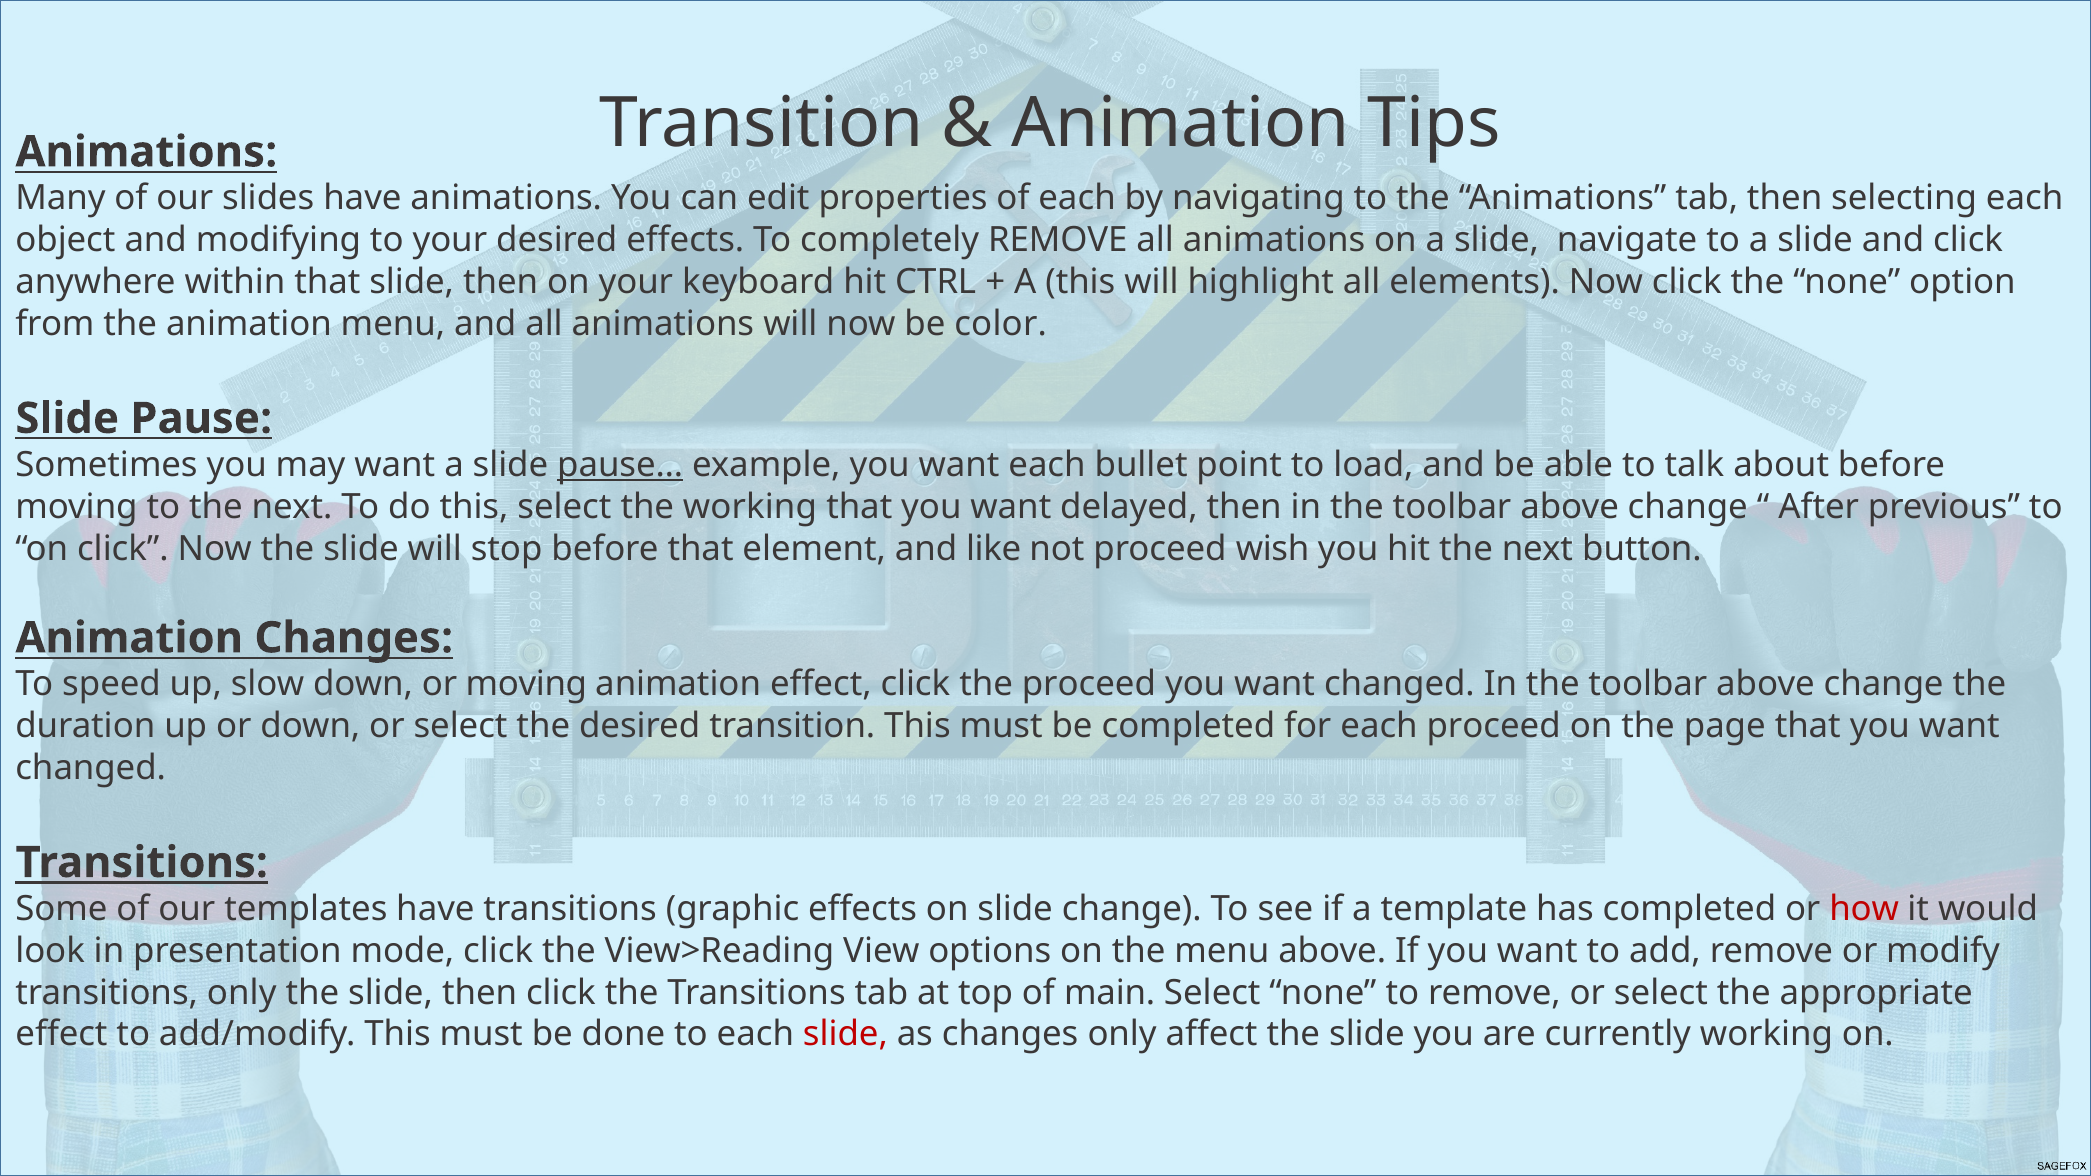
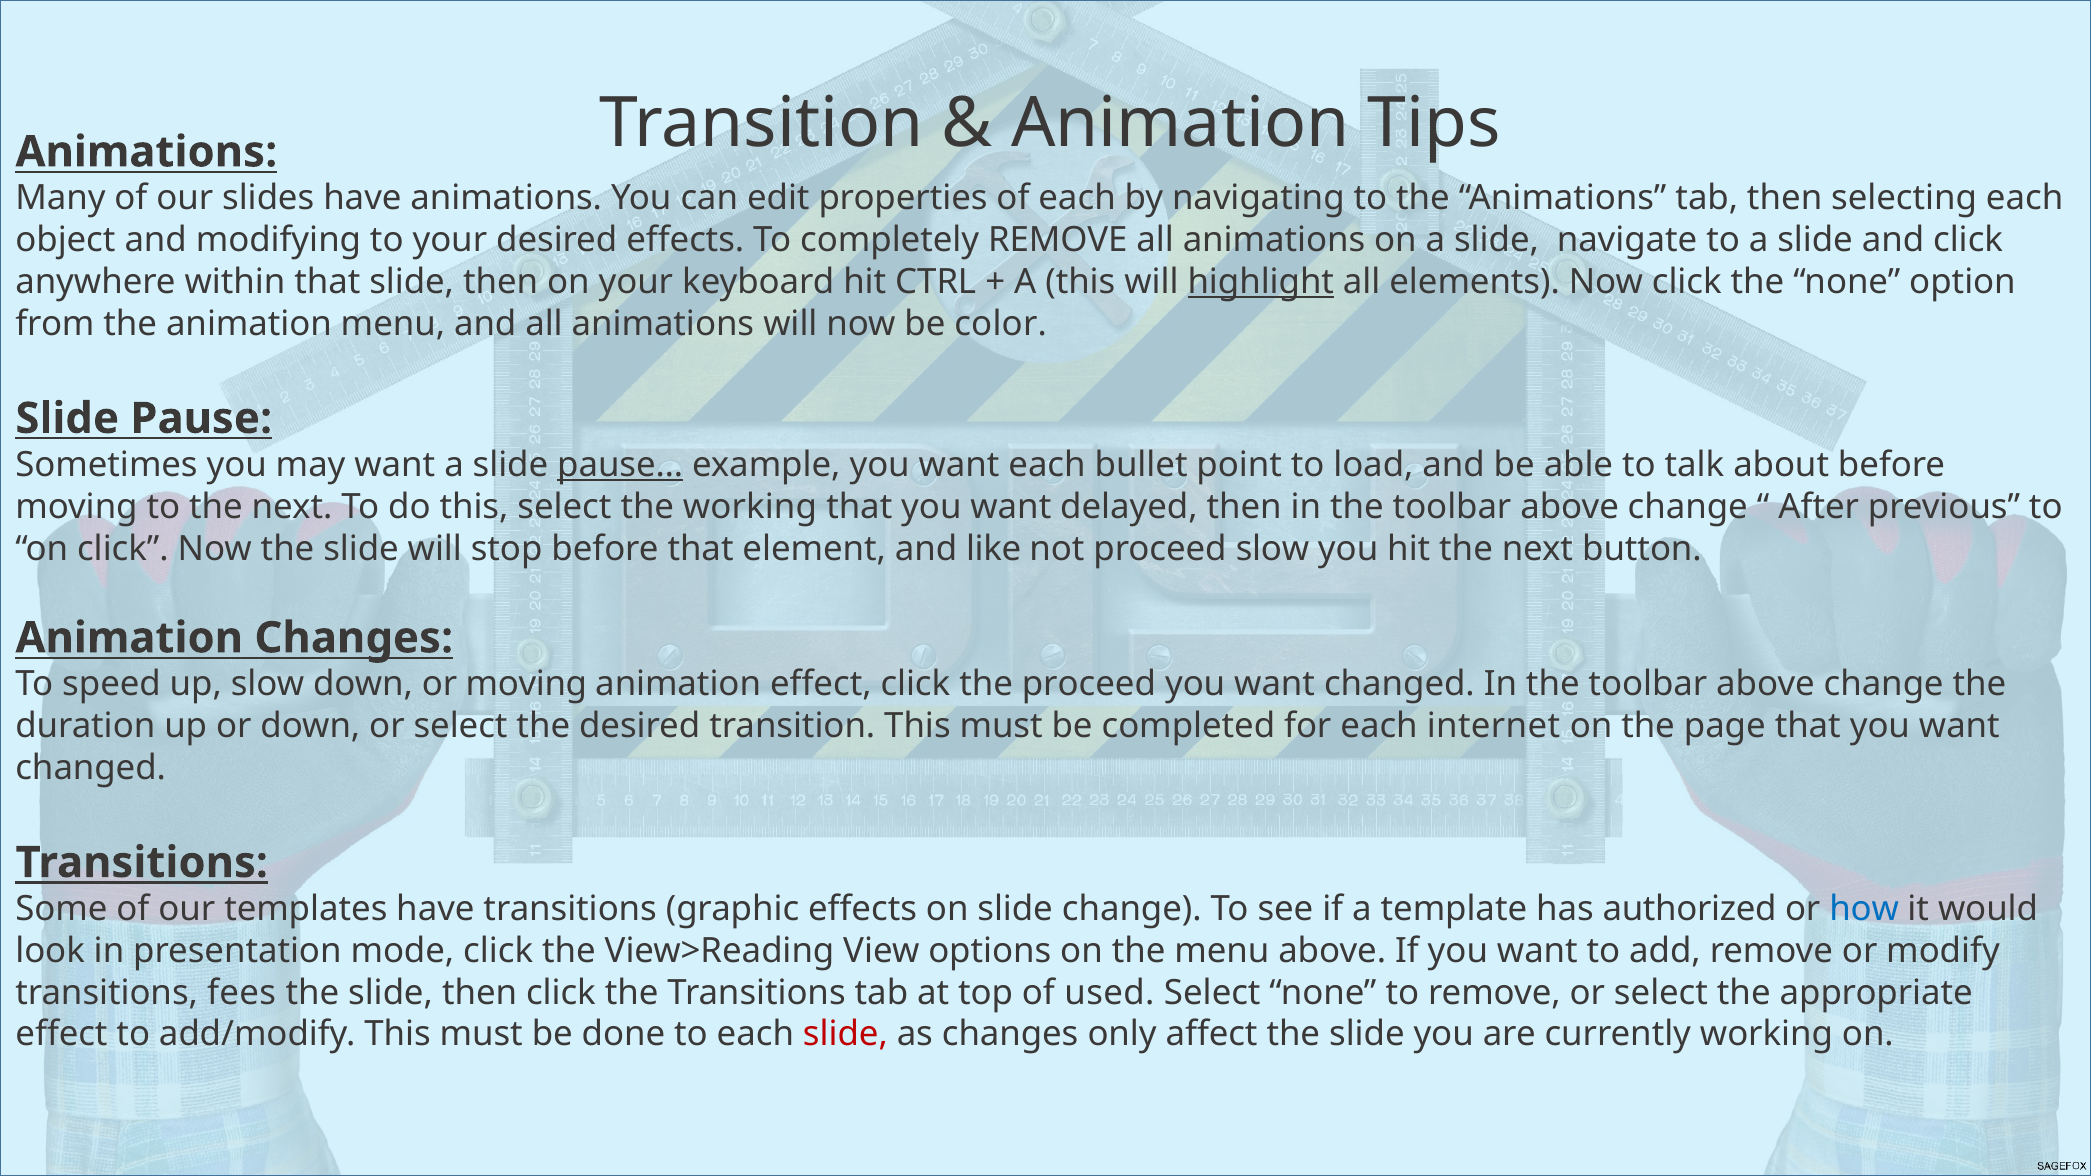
highlight underline: none -> present
proceed wish: wish -> slow
each proceed: proceed -> internet
has completed: completed -> authorized
how colour: red -> blue
transitions only: only -> fees
main: main -> used
